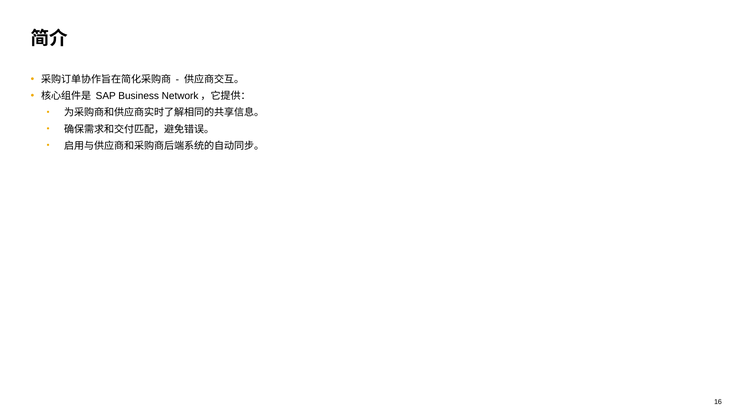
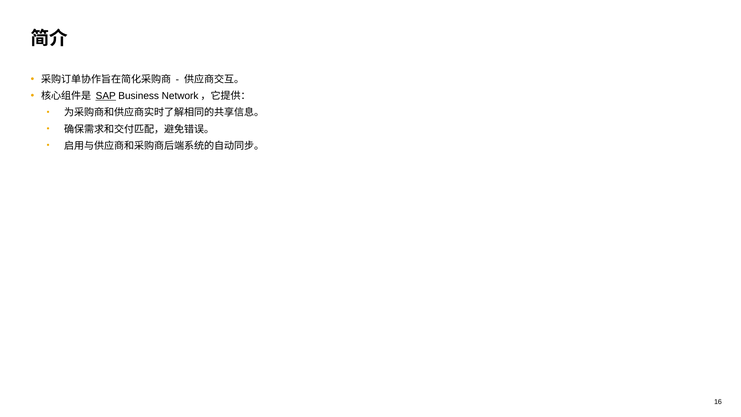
SAP underline: none -> present
